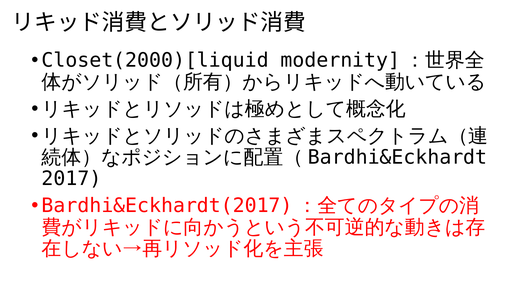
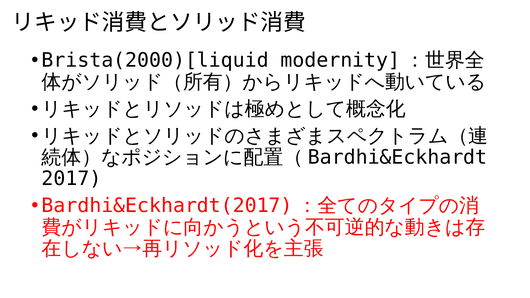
Closet(2000)[liquid: Closet(2000)[liquid -> Brista(2000)[liquid
